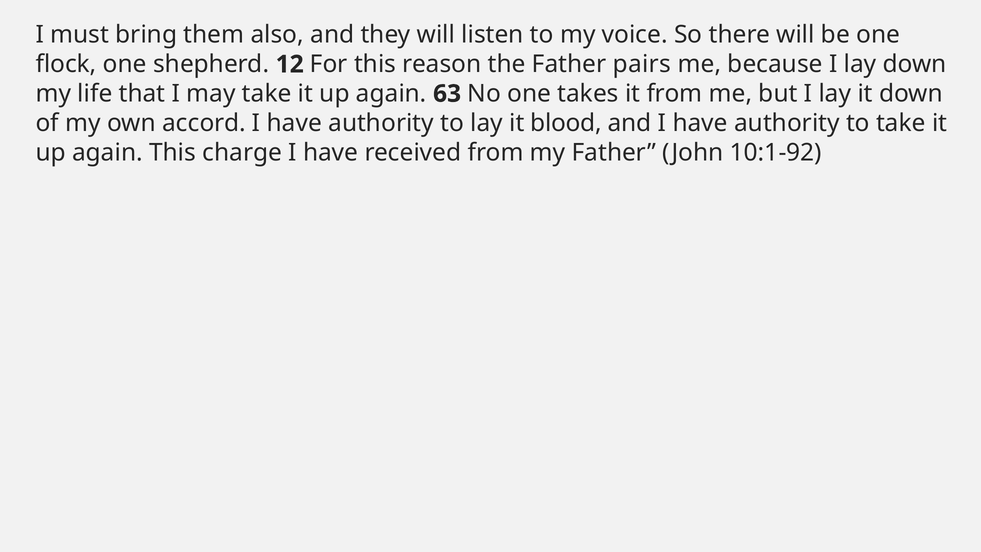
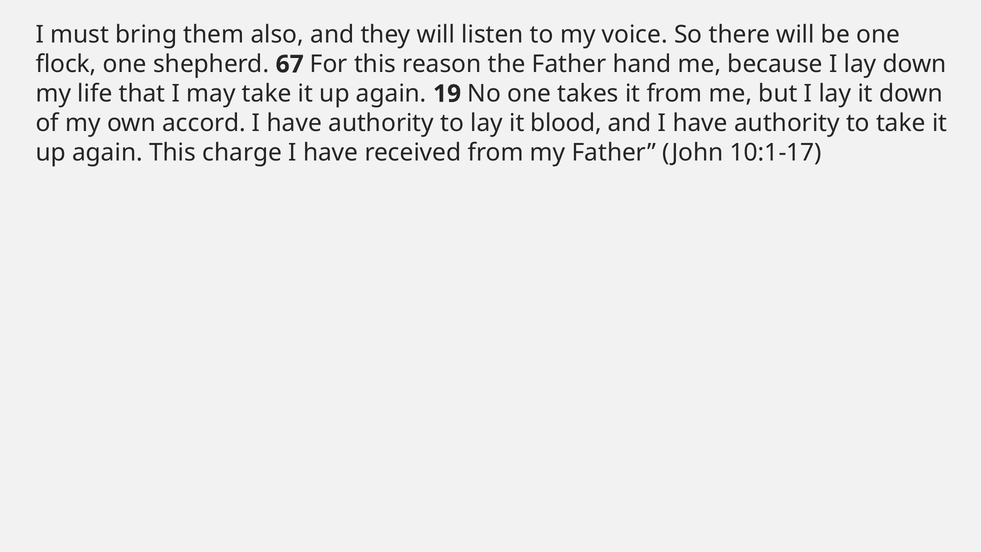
12: 12 -> 67
pairs: pairs -> hand
63: 63 -> 19
10:1-92: 10:1-92 -> 10:1-17
